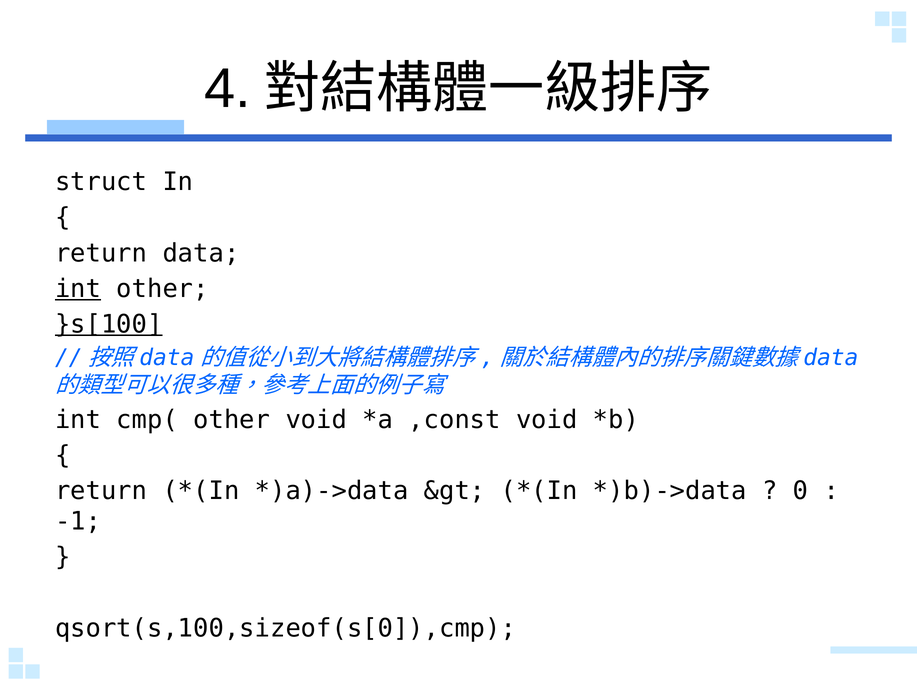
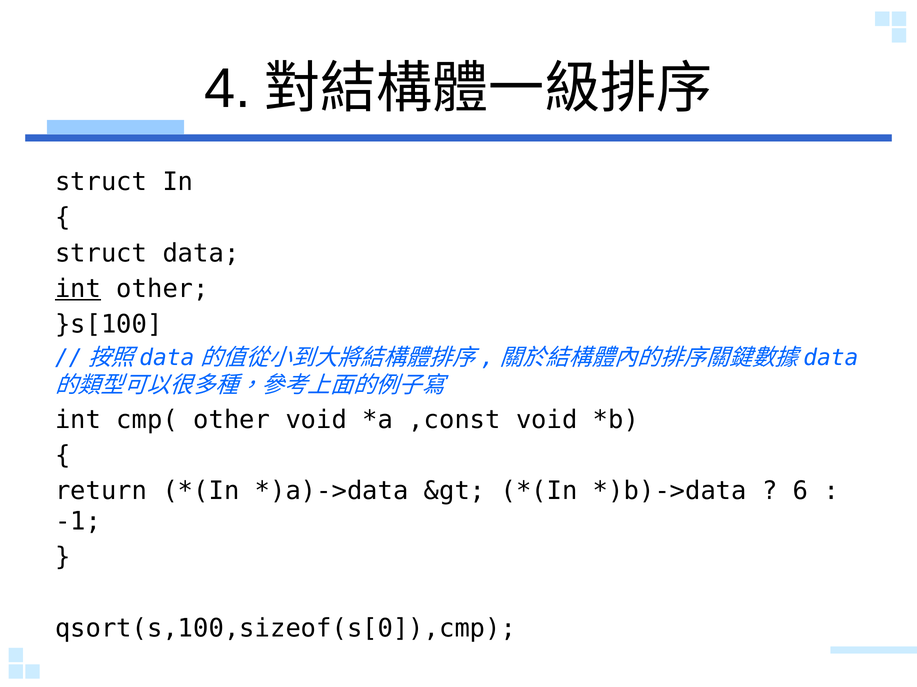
return at (101, 253): return -> struct
}s[100 underline: present -> none
0: 0 -> 6
